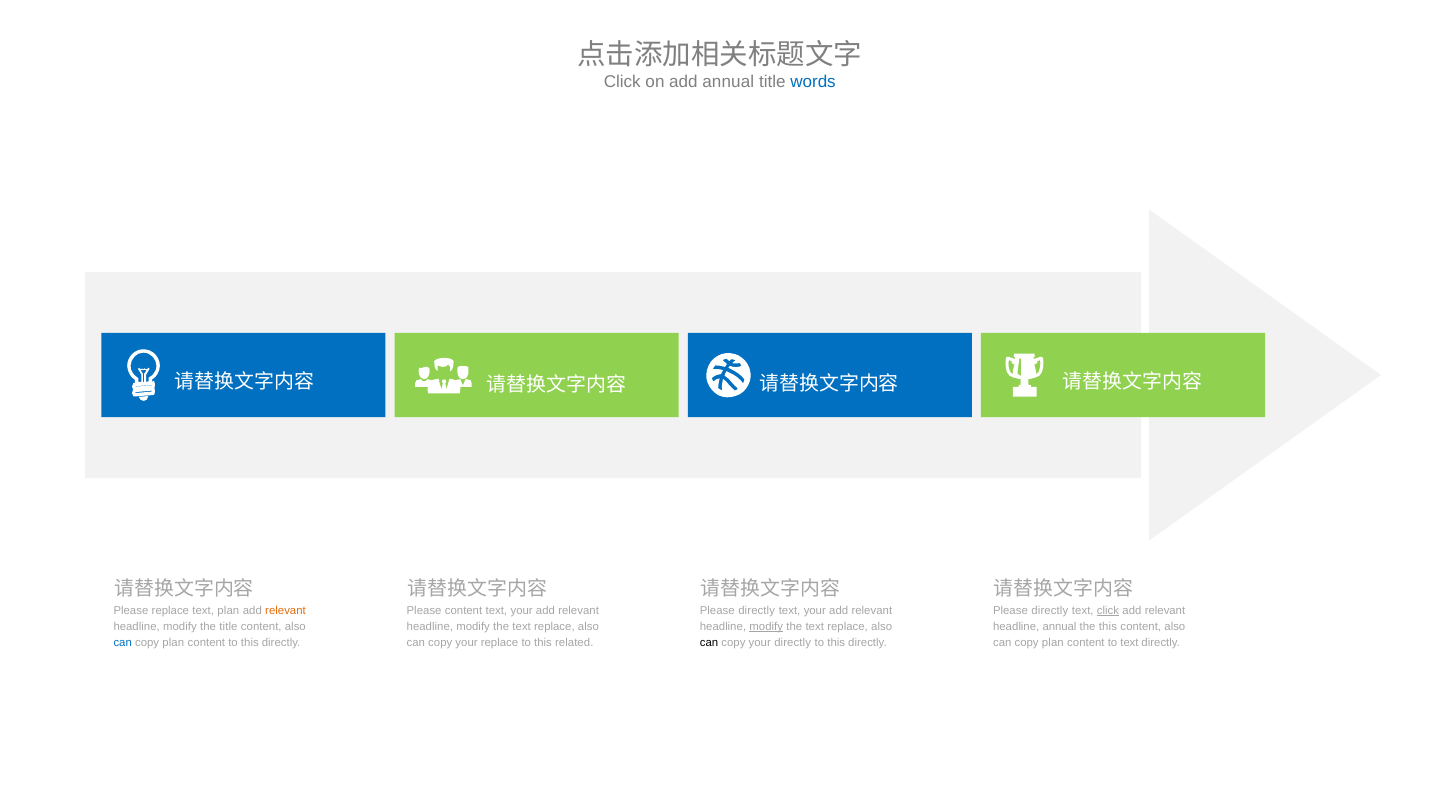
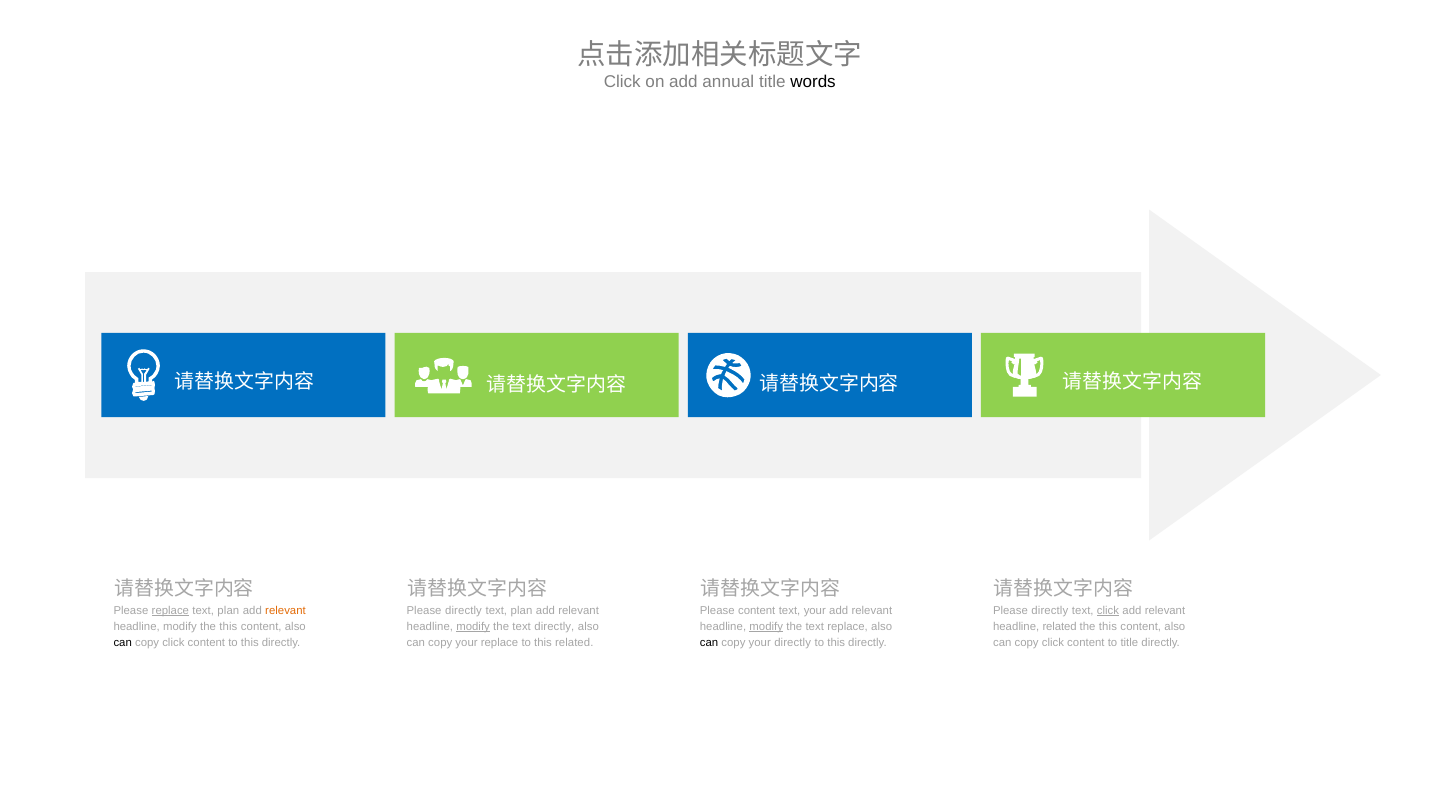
words colour: blue -> black
replace at (170, 610) underline: none -> present
content at (464, 610): content -> directly
your at (522, 610): your -> plan
directly at (757, 610): directly -> content
modify the title: title -> this
modify at (473, 627) underline: none -> present
replace at (554, 627): replace -> directly
headline annual: annual -> related
can at (123, 643) colour: blue -> black
plan at (173, 643): plan -> click
plan at (1053, 643): plan -> click
to text: text -> title
